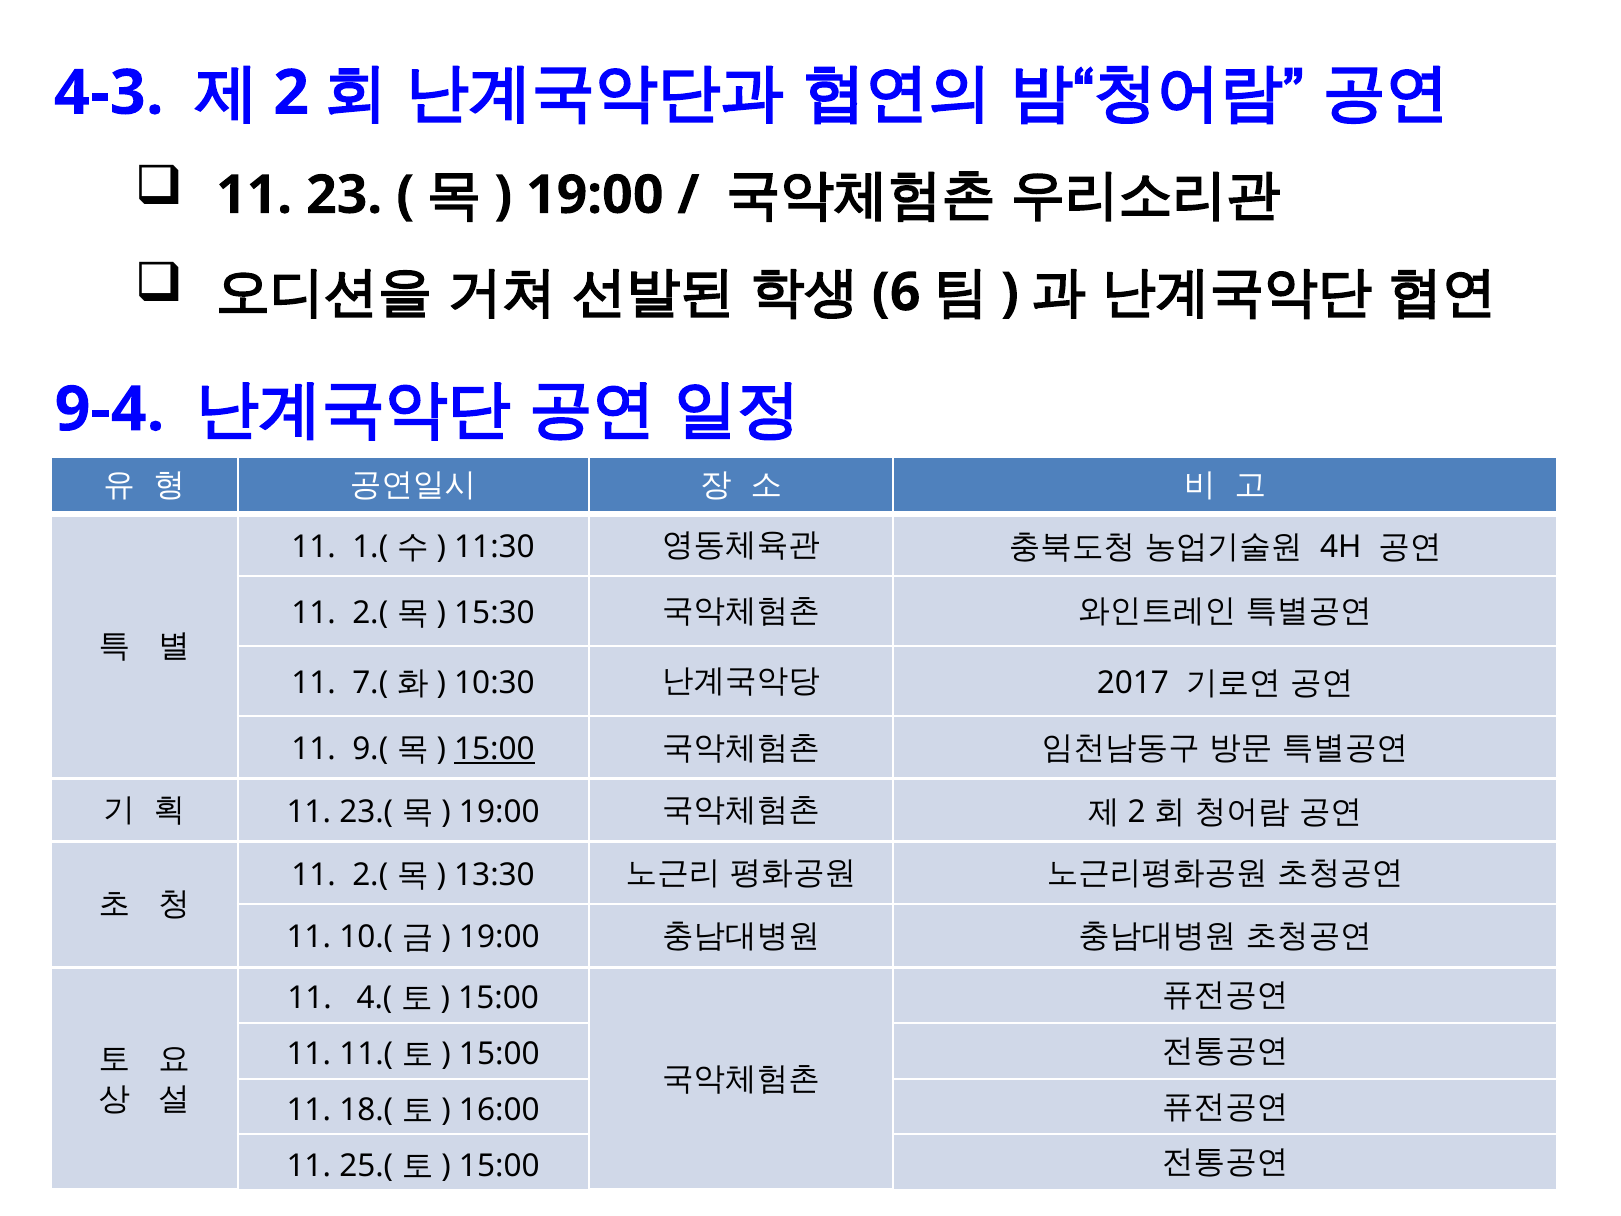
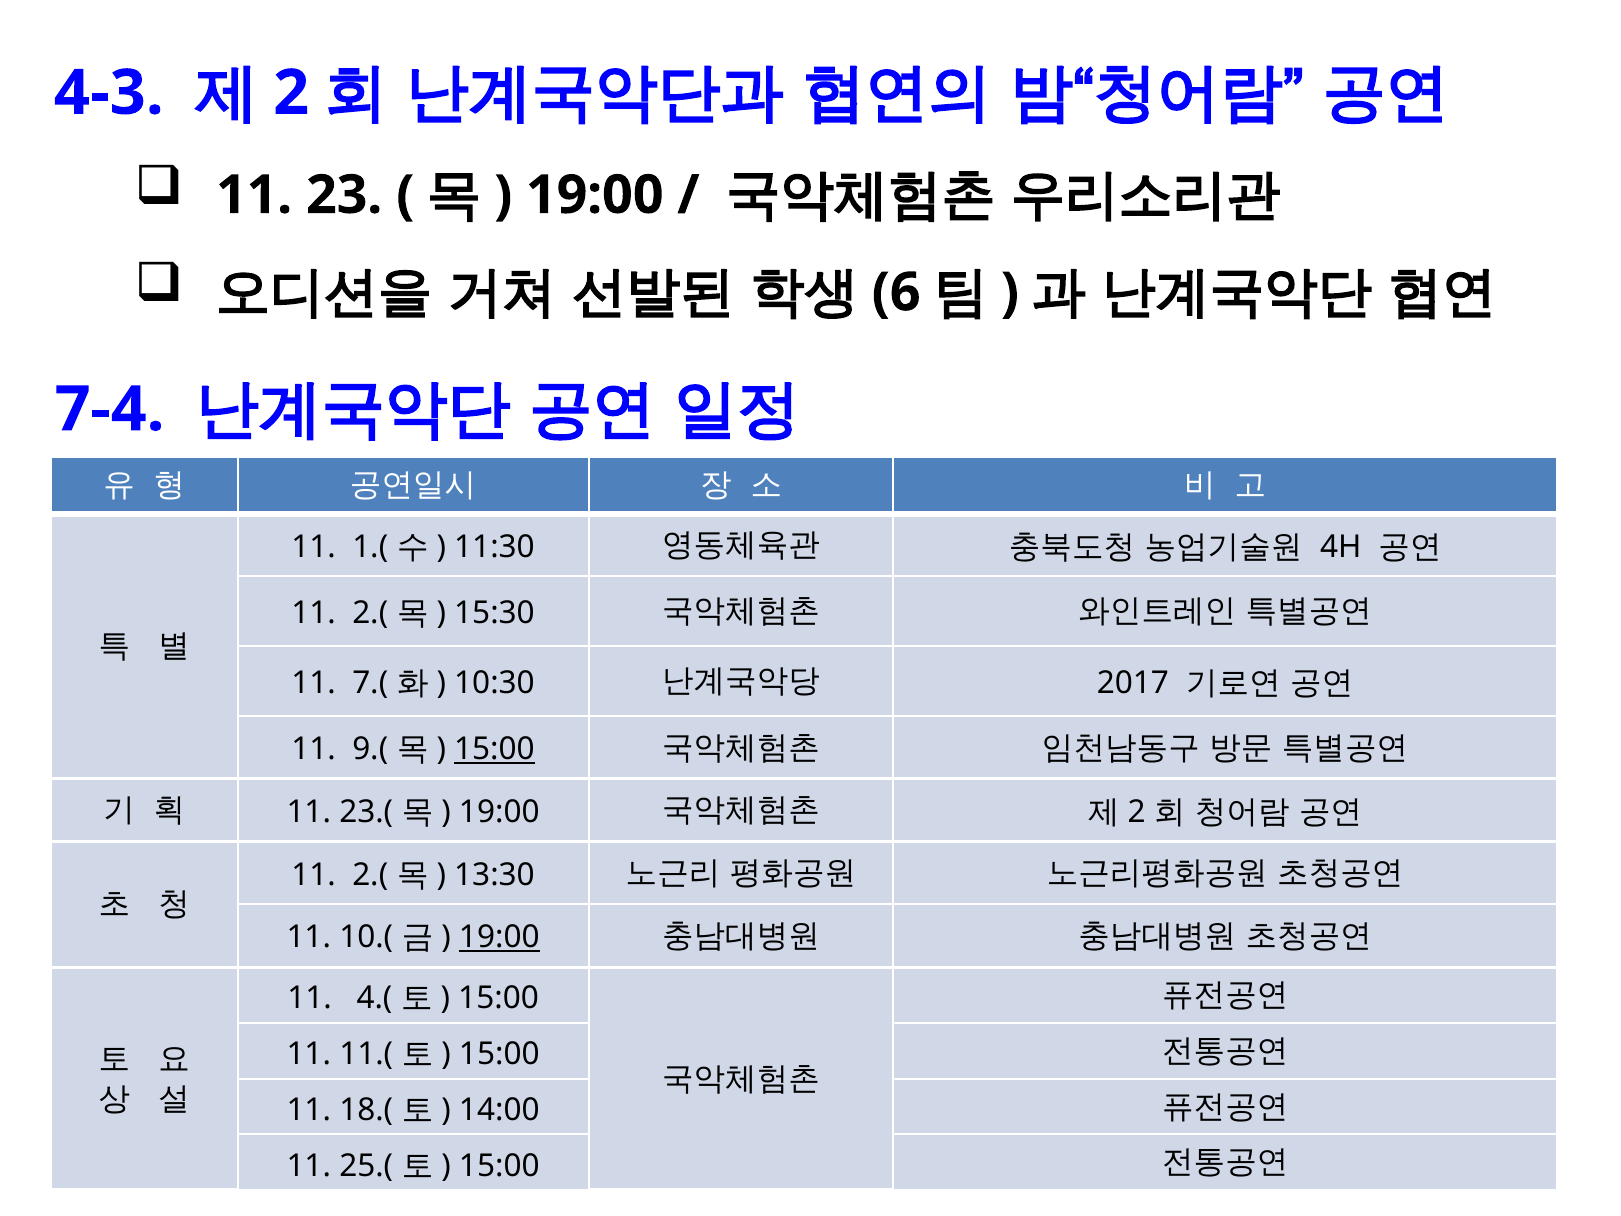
9-4: 9-4 -> 7-4
19:00 at (499, 937) underline: none -> present
16:00: 16:00 -> 14:00
